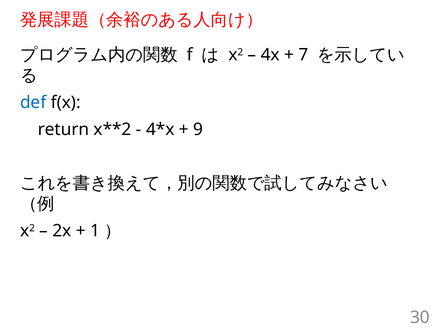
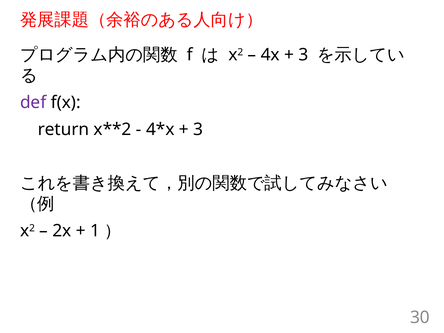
7 at (303, 55): 7 -> 3
def colour: blue -> purple
9 at (198, 129): 9 -> 3
